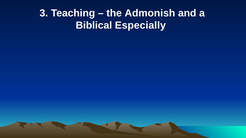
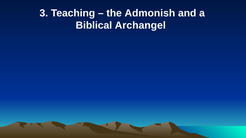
Especially: Especially -> Archangel
